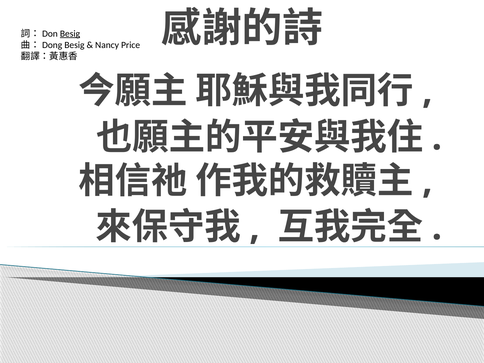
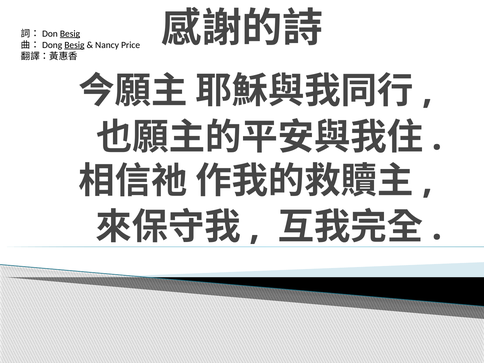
Besig at (74, 45) underline: none -> present
